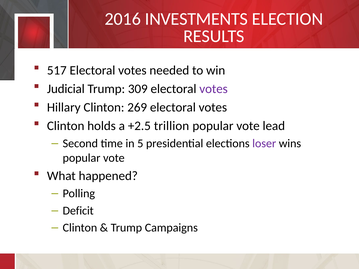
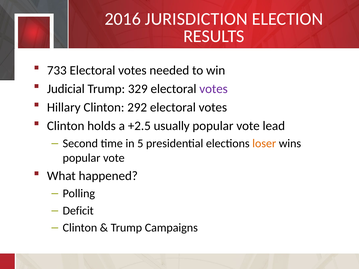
INVESTMENTS: INVESTMENTS -> JURISDICTION
517: 517 -> 733
309: 309 -> 329
269: 269 -> 292
trillion: trillion -> usually
loser colour: purple -> orange
